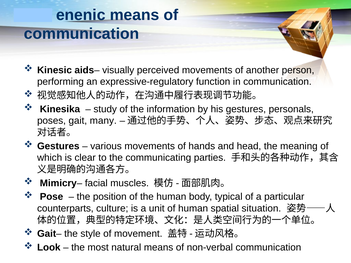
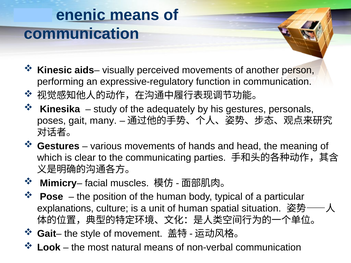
information: information -> adequately
counterparts: counterparts -> explanations
